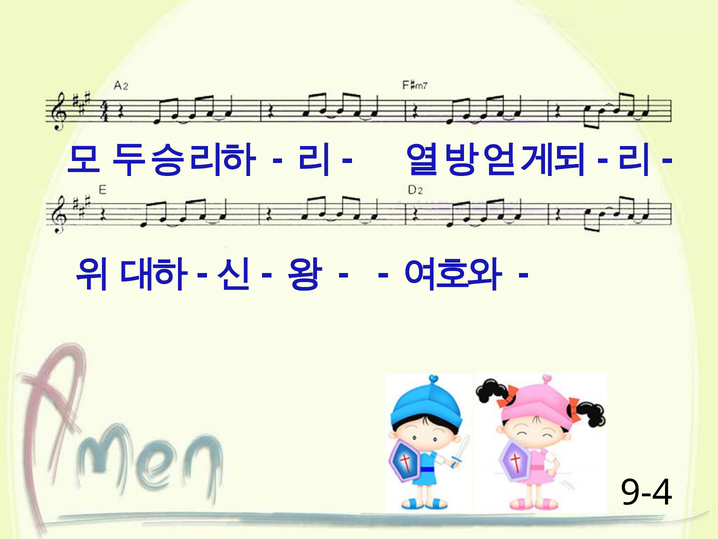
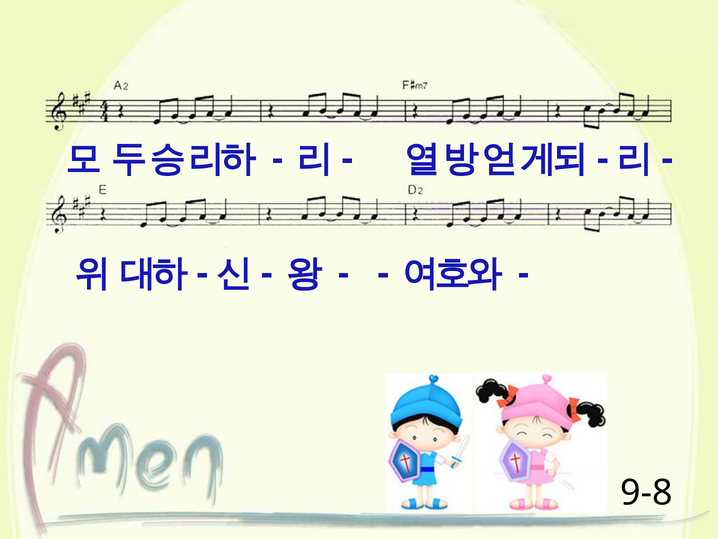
9-4: 9-4 -> 9-8
